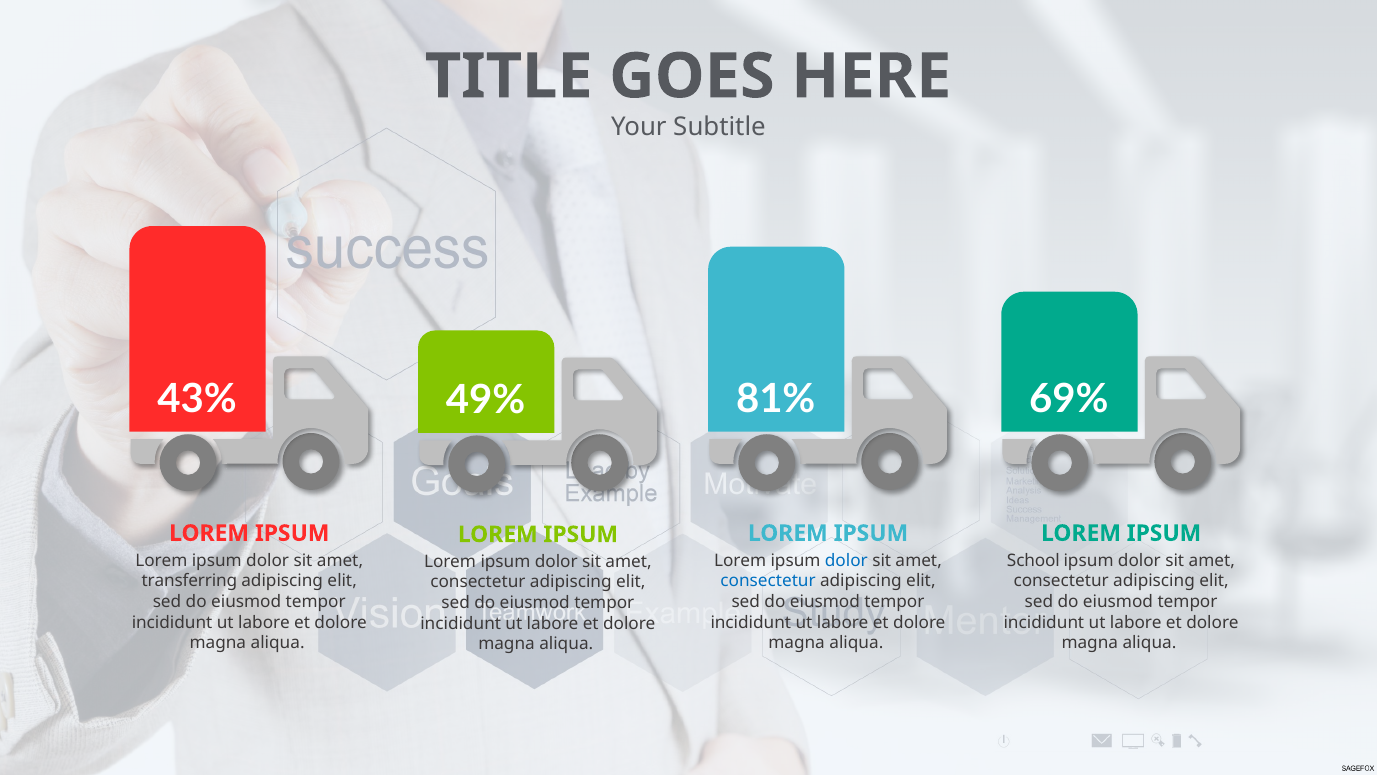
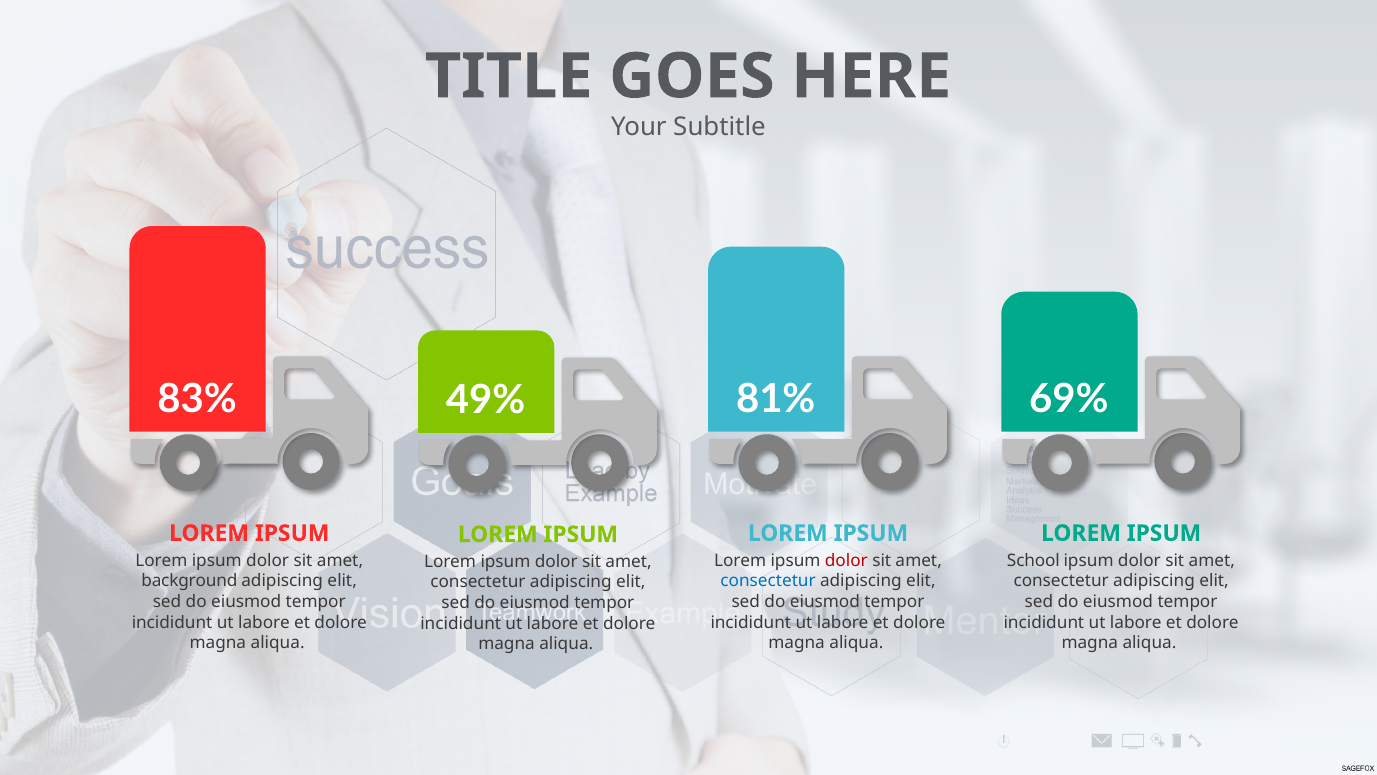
43%: 43% -> 83%
dolor at (846, 560) colour: blue -> red
transferring: transferring -> background
